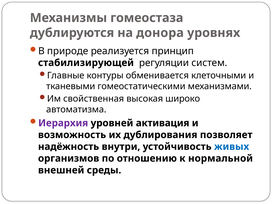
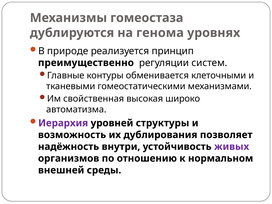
донора: донора -> генома
стабилизирующей: стабилизирующей -> преимущественно
активация: активация -> структуры
живых colour: blue -> purple
нормальной: нормальной -> нормальном
